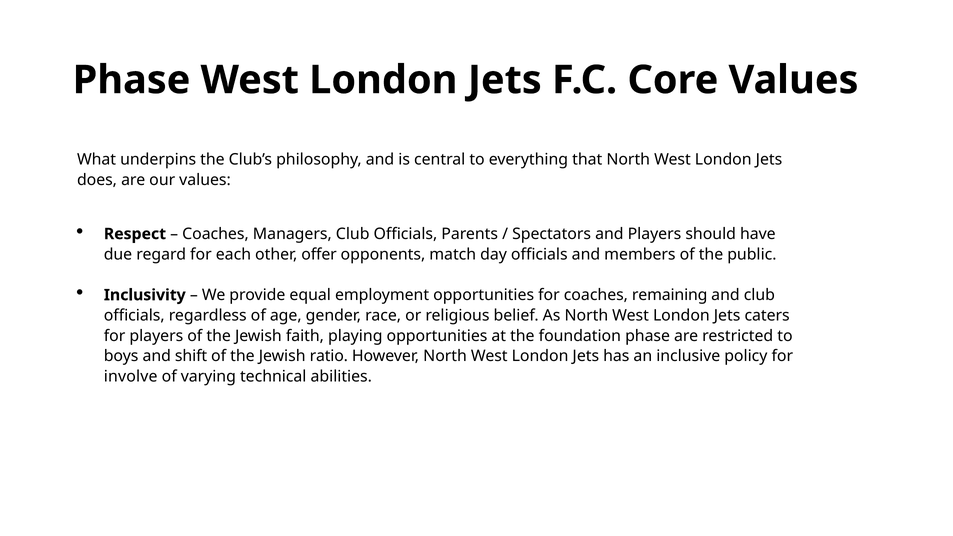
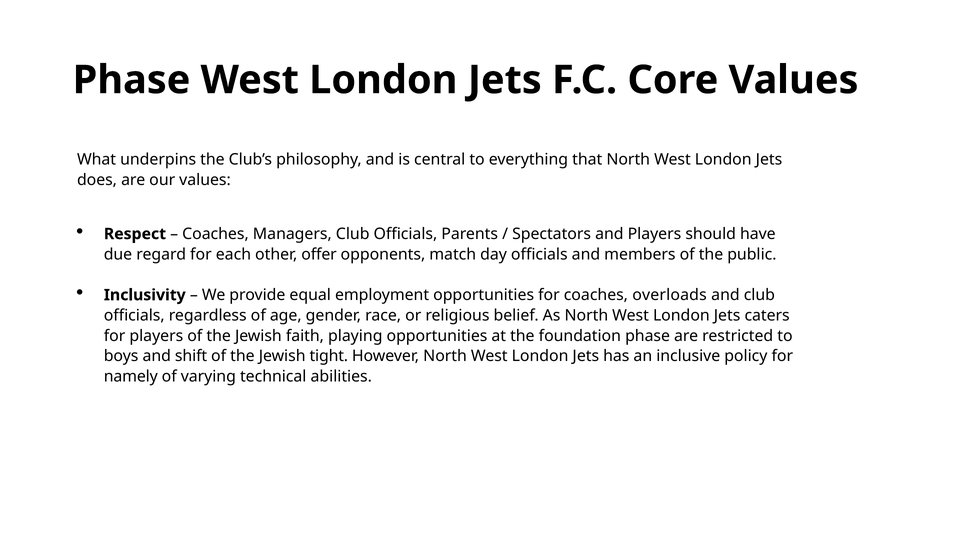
remaining: remaining -> overloads
ratio: ratio -> tight
involve: involve -> namely
